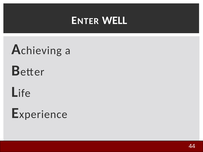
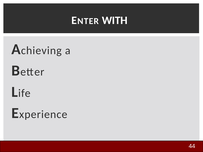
WELL: WELL -> WITH
